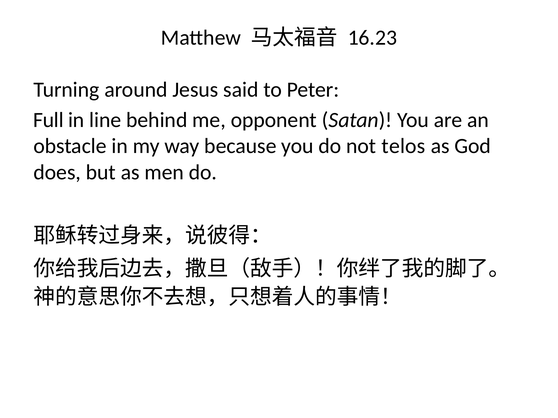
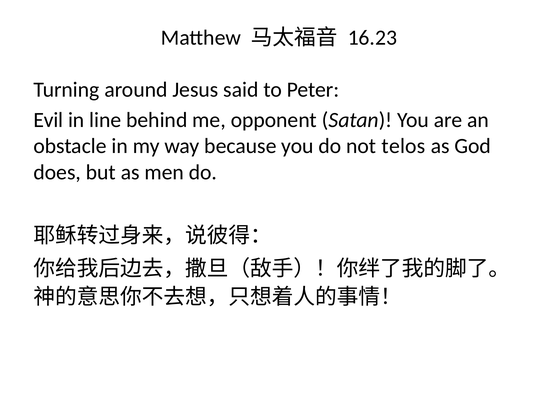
Full: Full -> Evil
